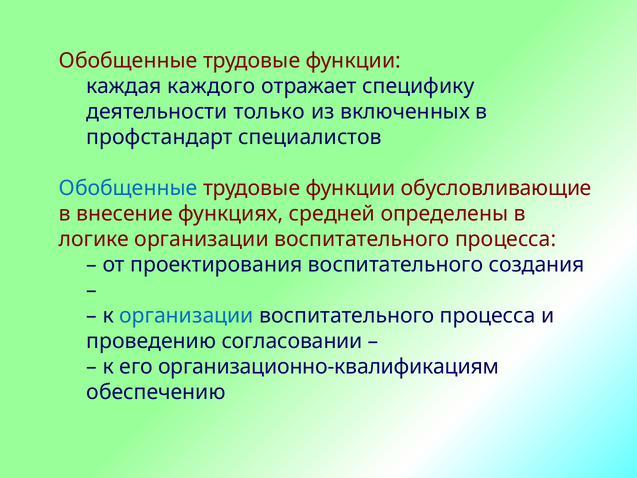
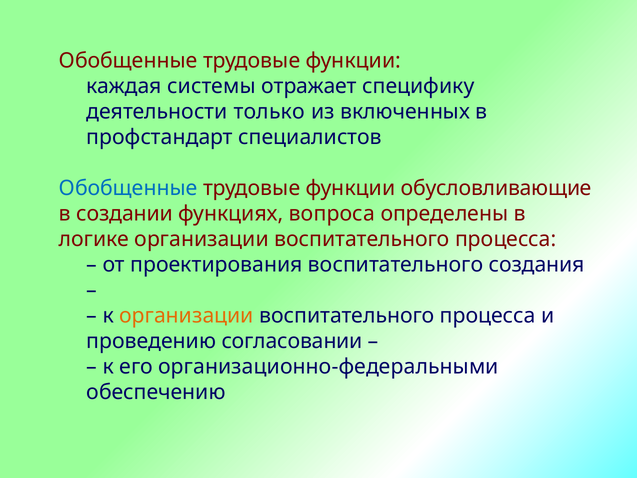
каждого: каждого -> системы
внесение: внесение -> создании
средней: средней -> вопроса
организации at (187, 315) colour: blue -> orange
организационно-квалификациям: организационно-квалификациям -> организационно-федеральными
